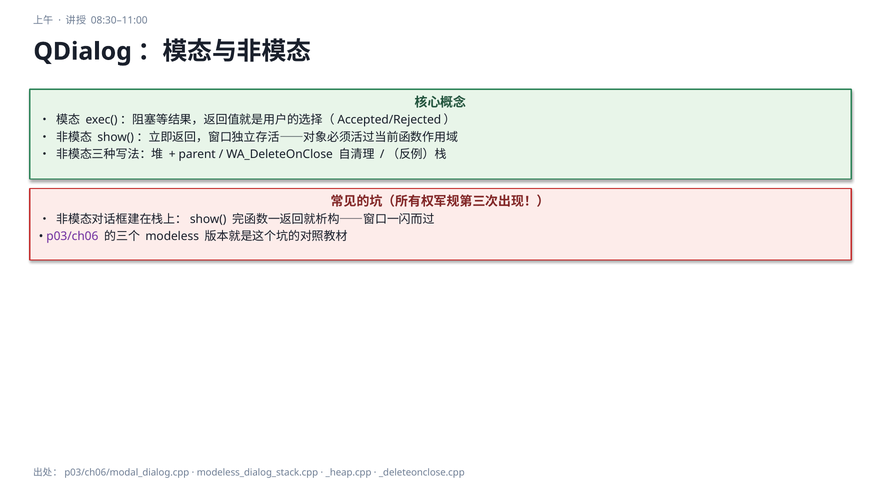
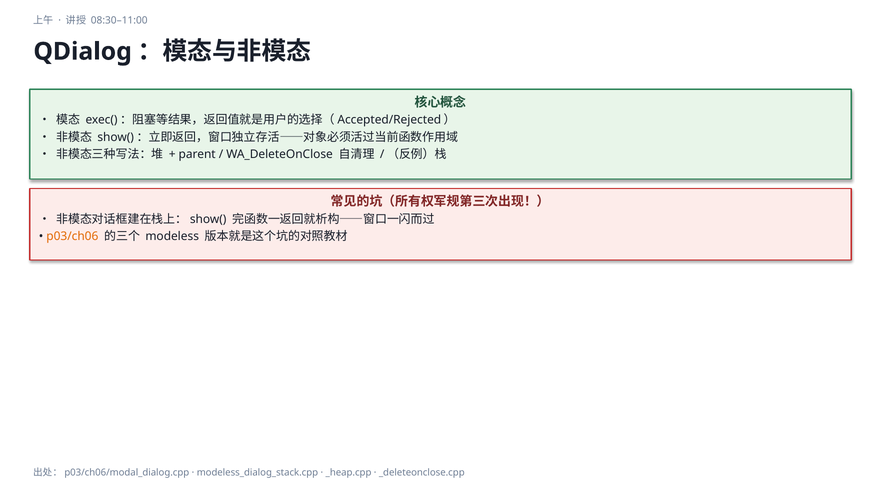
p03/ch06 colour: purple -> orange
